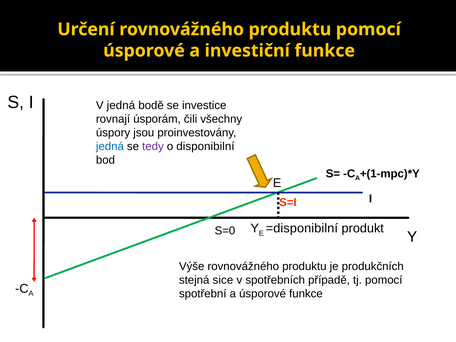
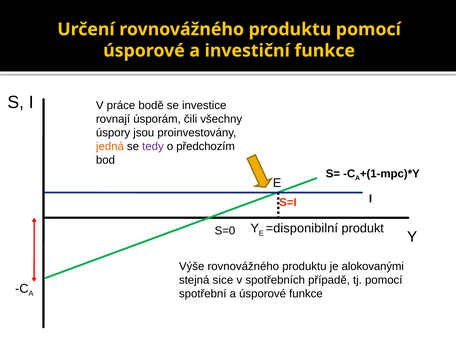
V jedná: jedná -> práce
jedná at (110, 146) colour: blue -> orange
disponibilní: disponibilní -> předchozím
produkčních: produkčních -> alokovanými
